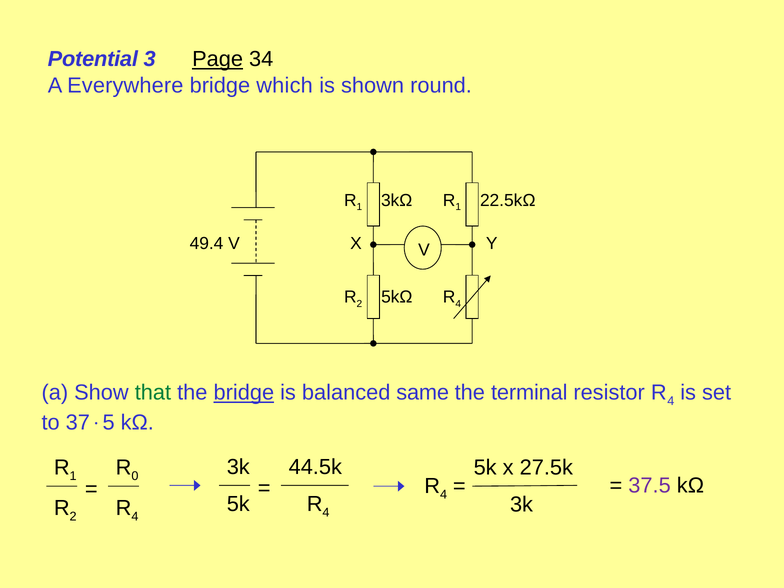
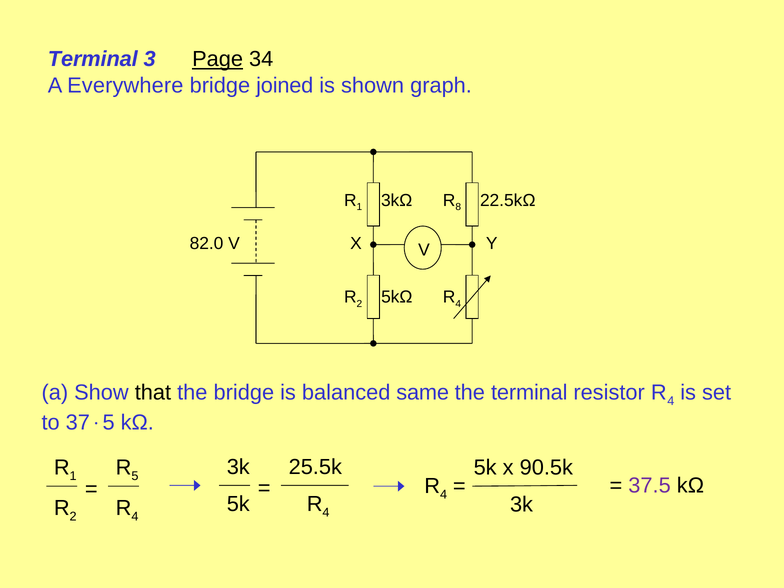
Potential at (93, 59): Potential -> Terminal
which: which -> joined
round: round -> graph
1 at (458, 207): 1 -> 8
49.4: 49.4 -> 82.0
that colour: green -> black
bridge at (244, 393) underline: present -> none
44.5k: 44.5k -> 25.5k
0 at (135, 476): 0 -> 5
27.5k: 27.5k -> 90.5k
